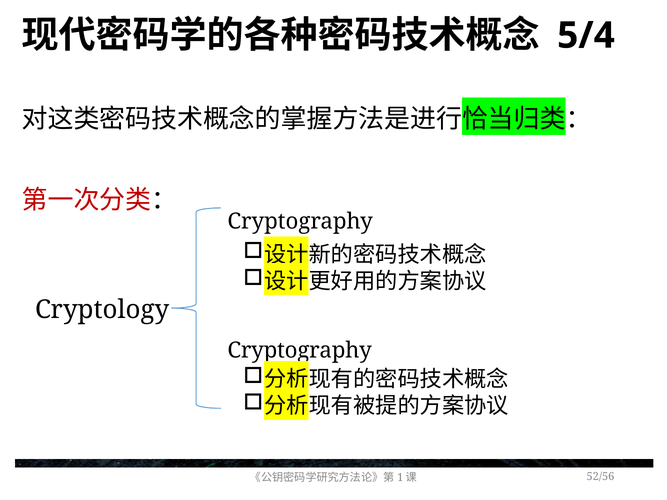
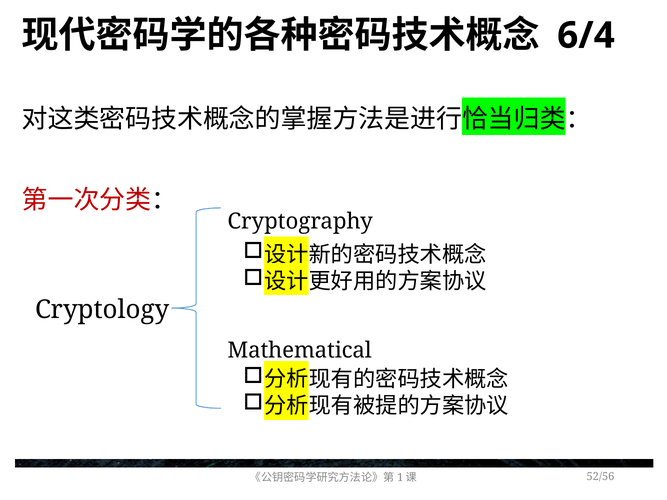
5/4: 5/4 -> 6/4
Cryptography at (300, 351): Cryptography -> Mathematical
